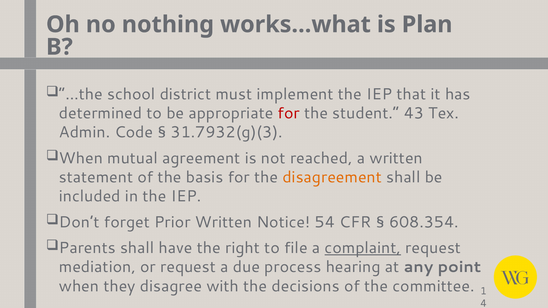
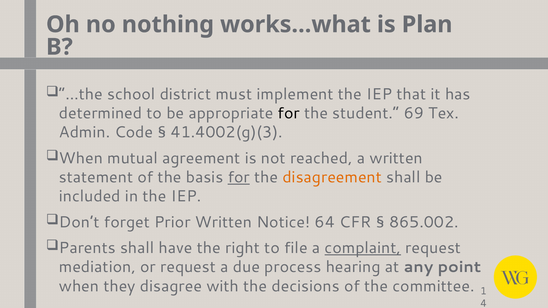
for at (289, 113) colour: red -> black
43: 43 -> 69
31.7932(g)(3: 31.7932(g)(3 -> 41.4002(g)(3
for at (239, 177) underline: none -> present
54: 54 -> 64
608.354: 608.354 -> 865.002
